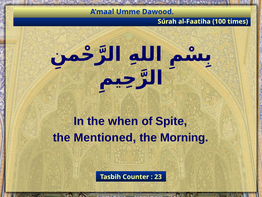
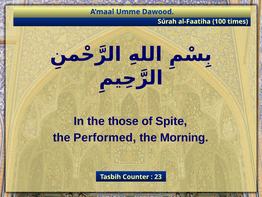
when: when -> those
Mentioned: Mentioned -> Performed
